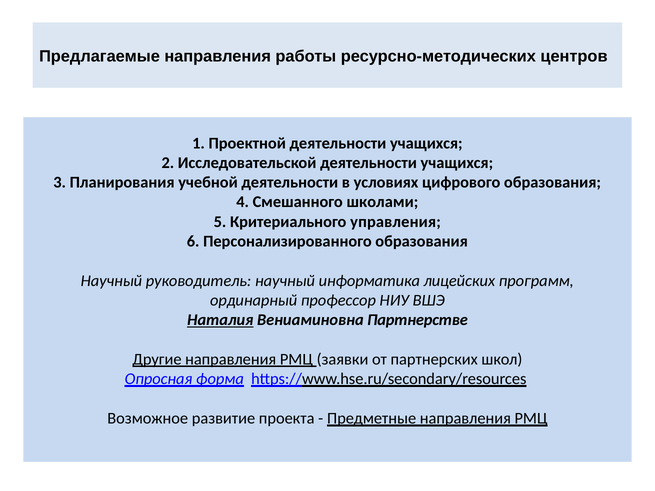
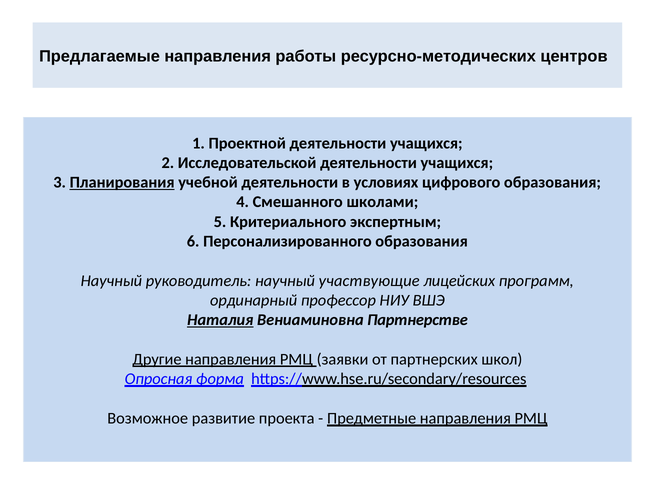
Планирования underline: none -> present
управления: управления -> экспертным
информатика: информатика -> участвующие
